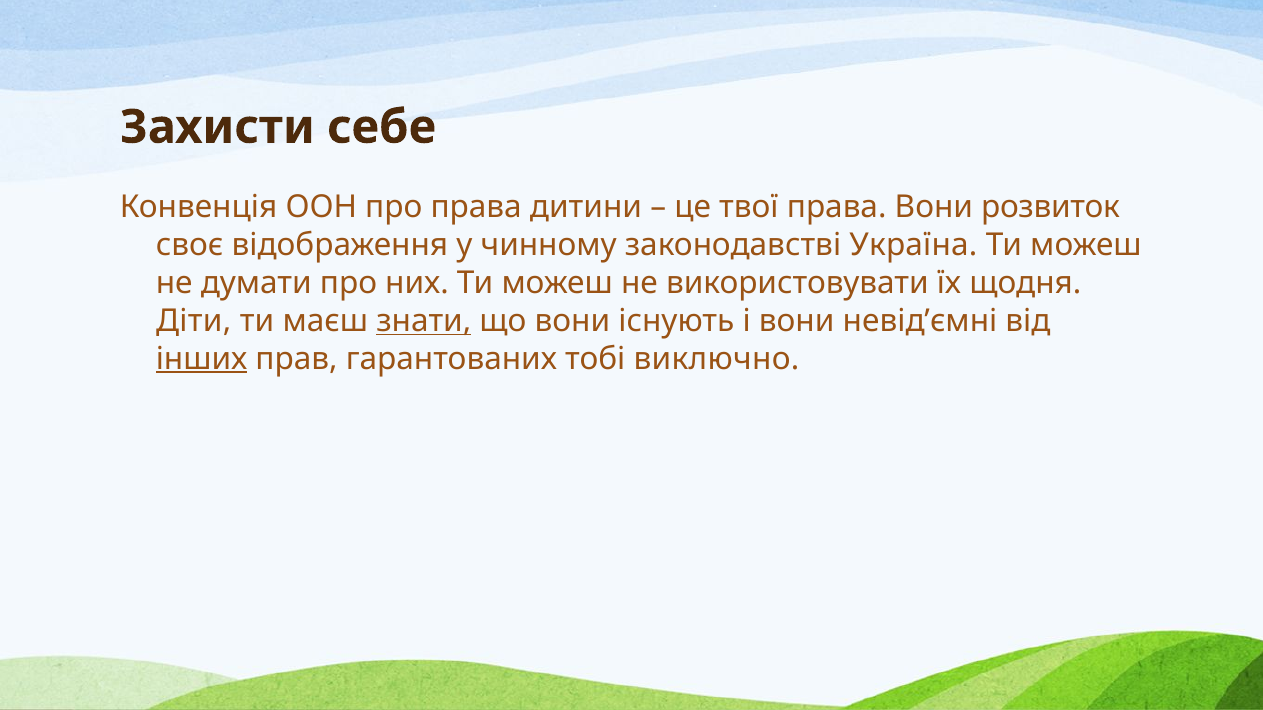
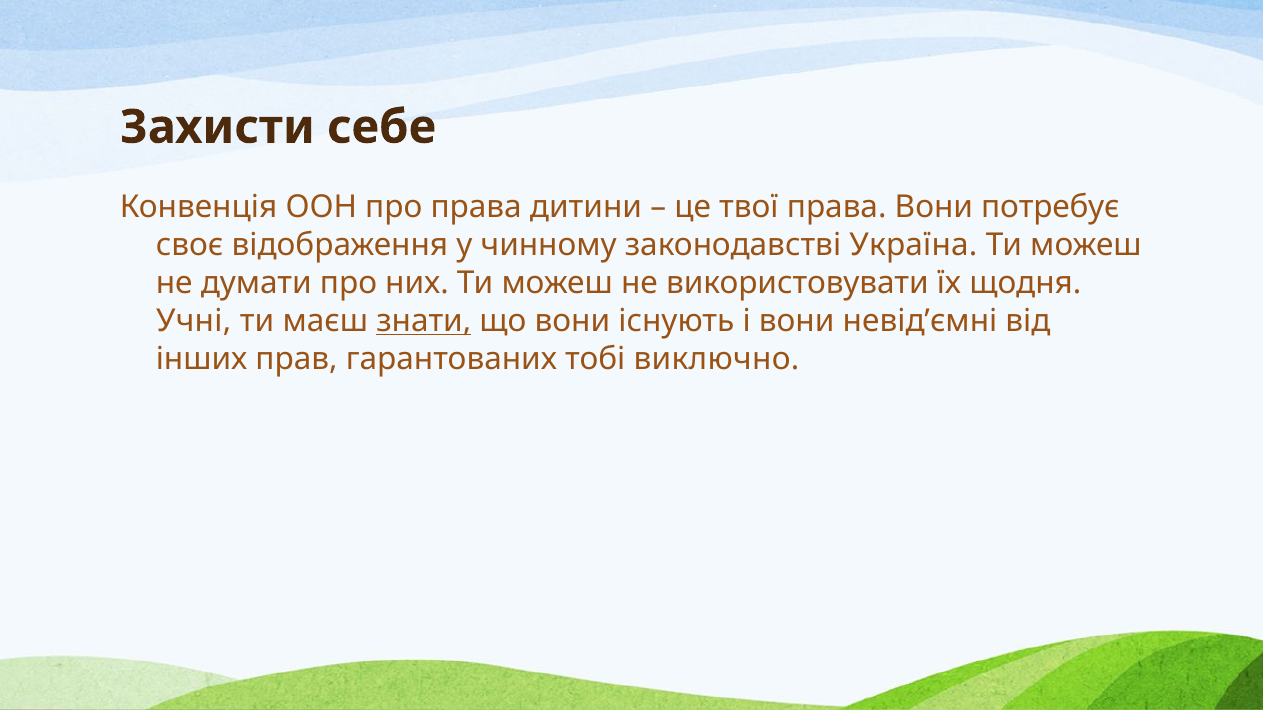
розвиток: розвиток -> потребує
Діти: Діти -> Учні
інших underline: present -> none
